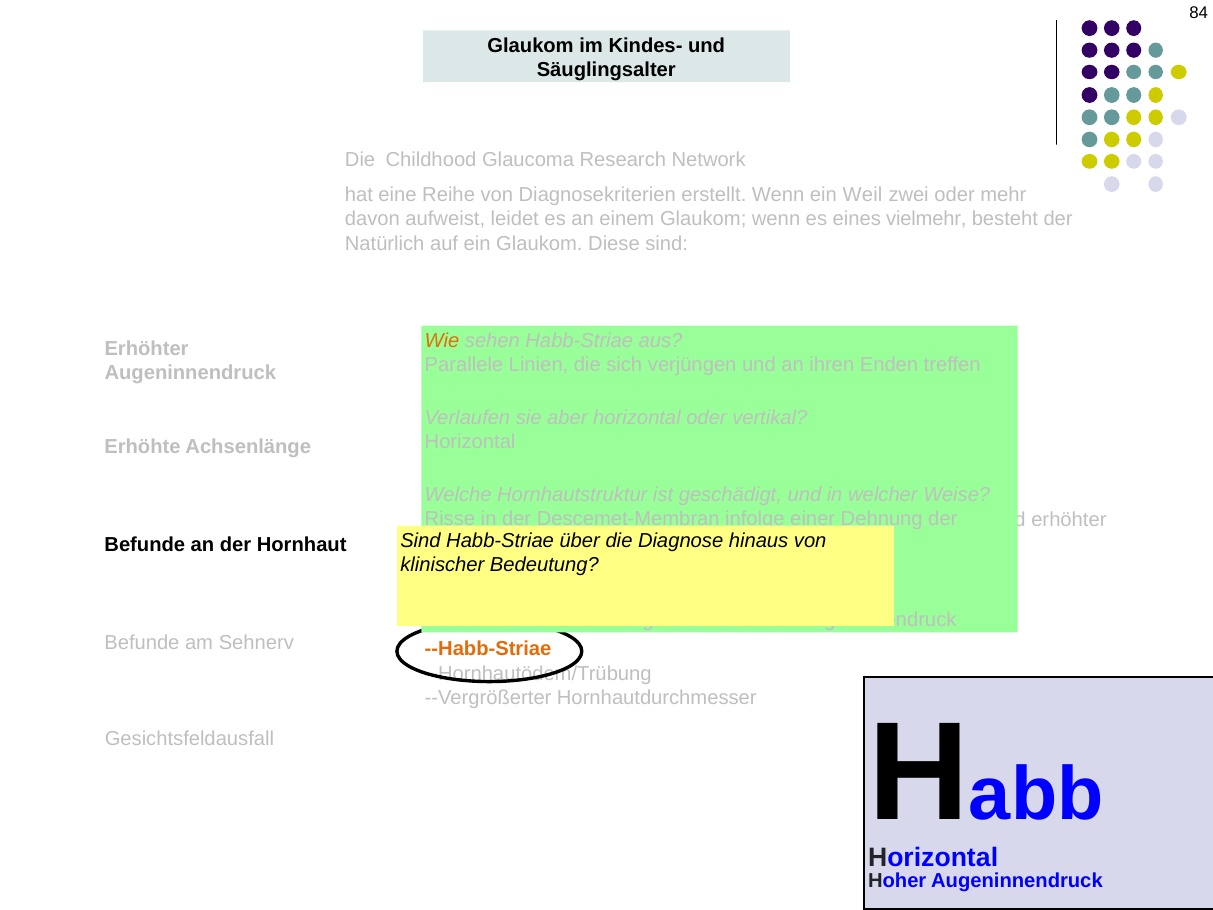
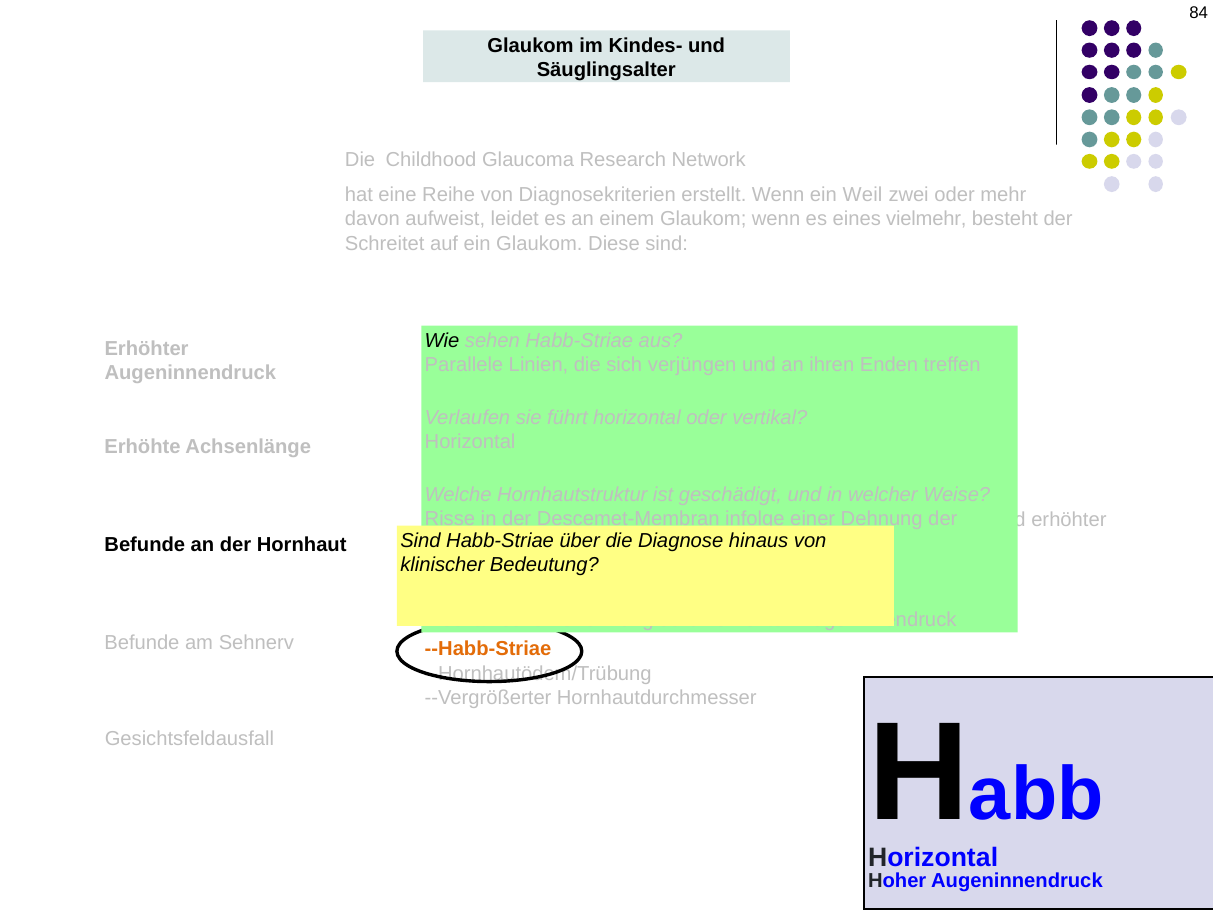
Natürlich: Natürlich -> Schreitet
Wie at (442, 341) colour: orange -> black
sie aber: aber -> führt
